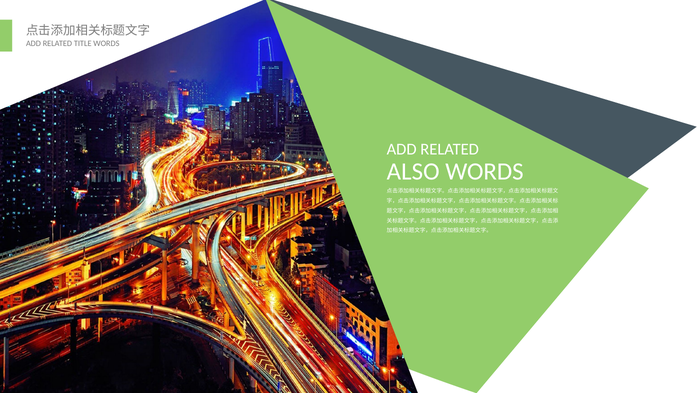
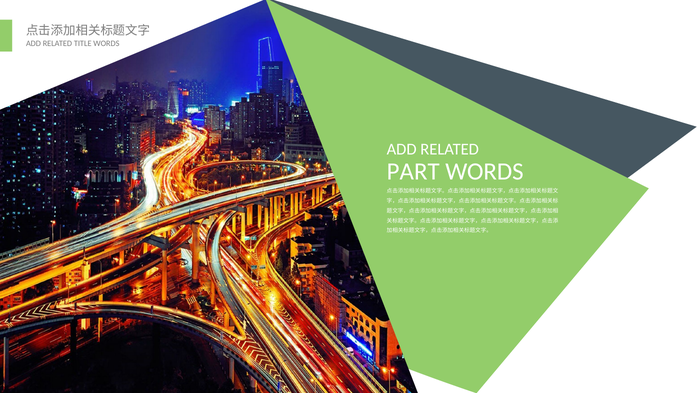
ALSO: ALSO -> PART
